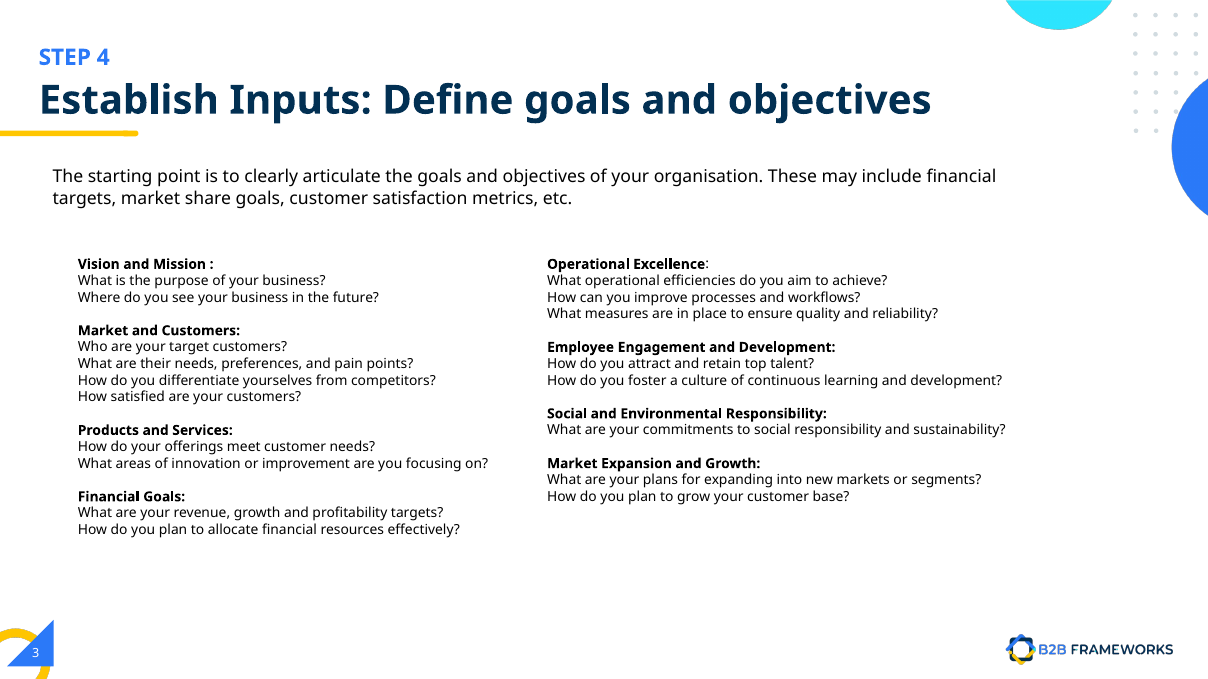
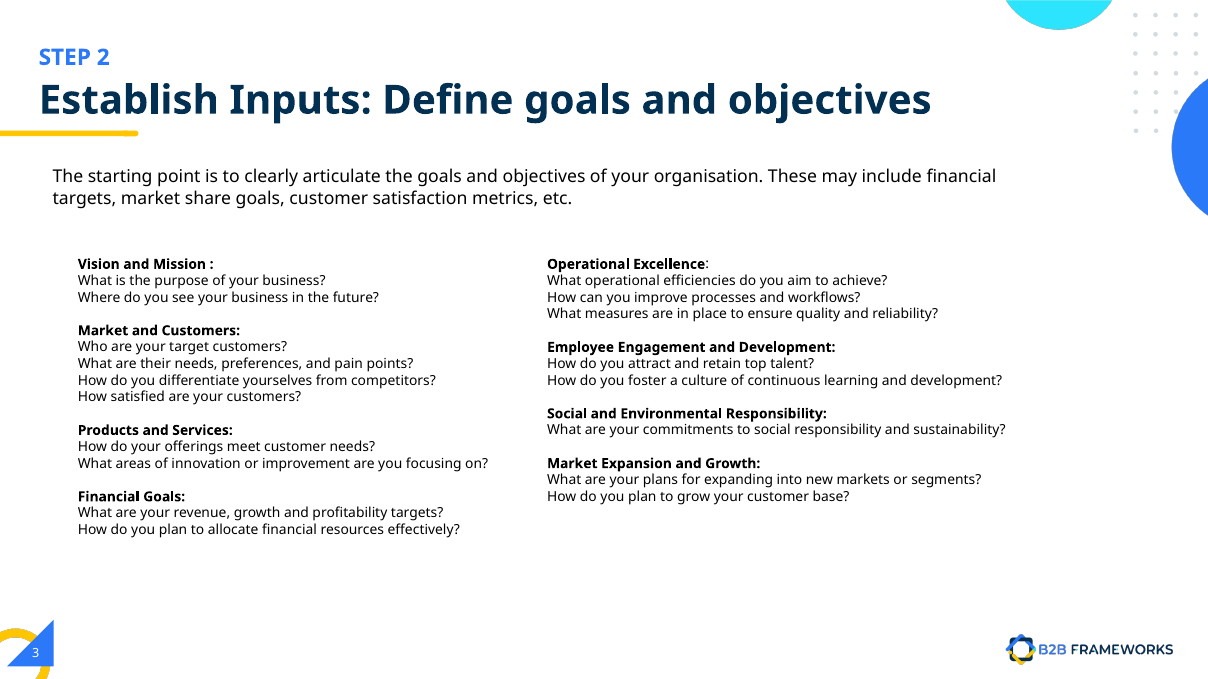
4: 4 -> 2
